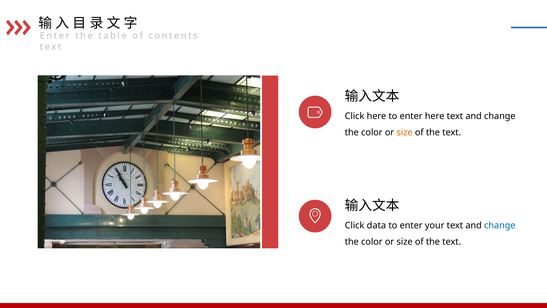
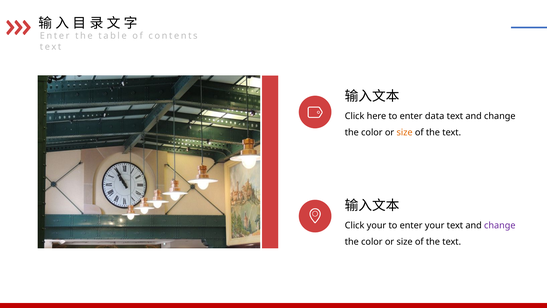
enter here: here -> data
Click data: data -> your
change at (500, 225) colour: blue -> purple
